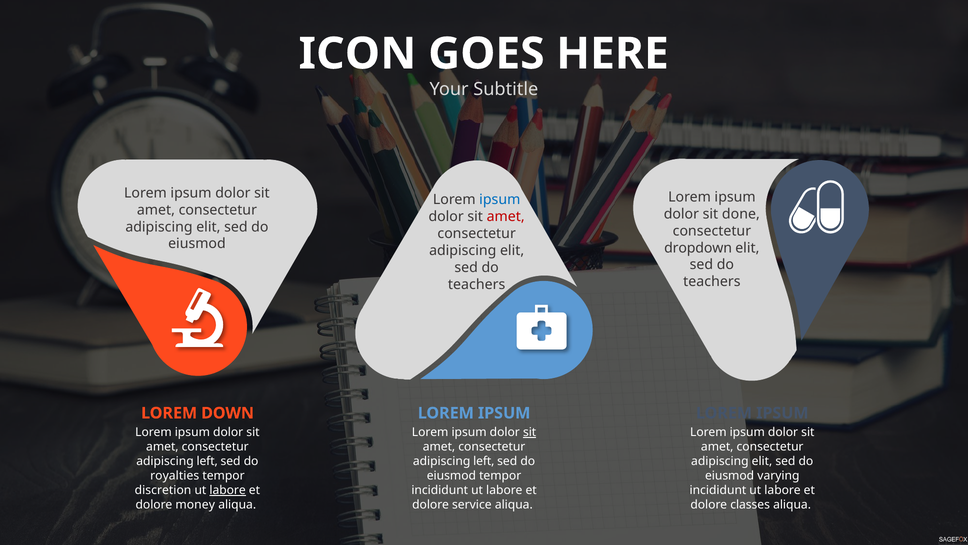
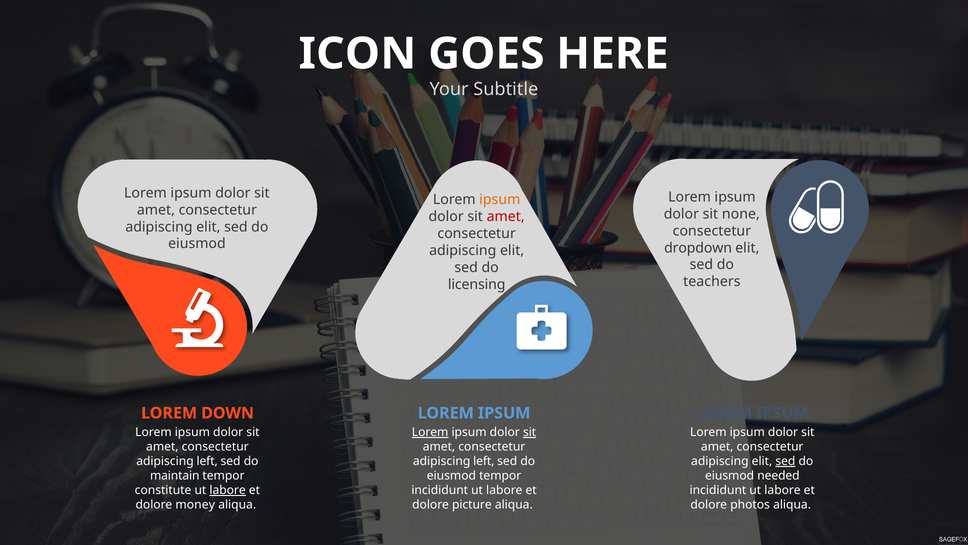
ipsum at (500, 200) colour: blue -> orange
done: done -> none
teachers at (477, 284): teachers -> licensing
Lorem at (430, 432) underline: none -> present
sed at (785, 461) underline: none -> present
royalties: royalties -> maintain
varying: varying -> needed
discretion: discretion -> constitute
service: service -> picture
classes: classes -> photos
